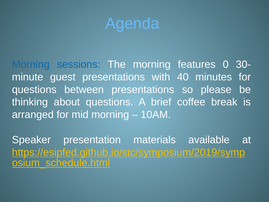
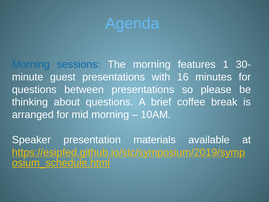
0: 0 -> 1
40: 40 -> 16
